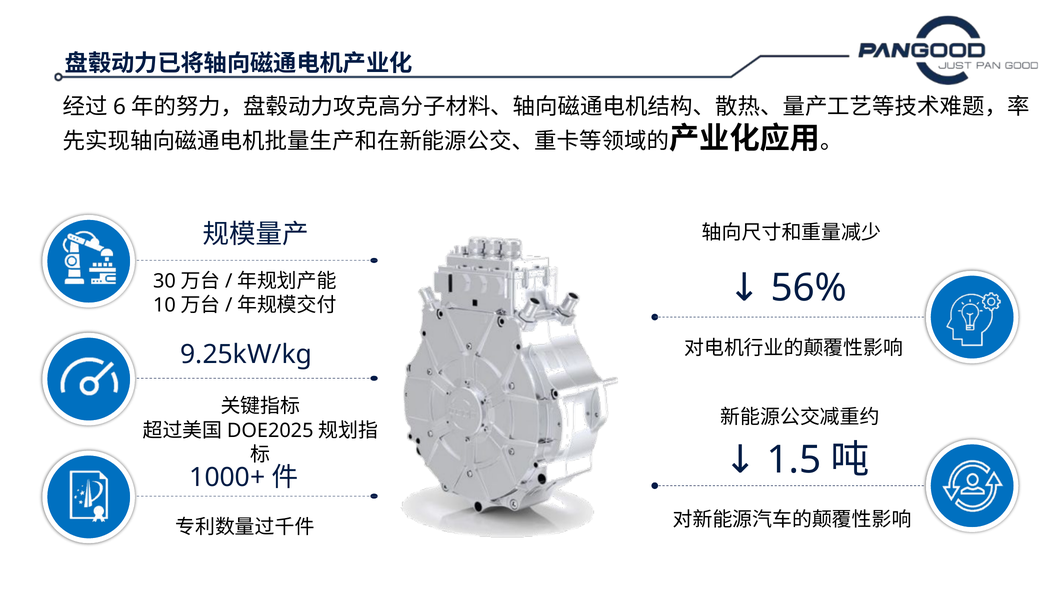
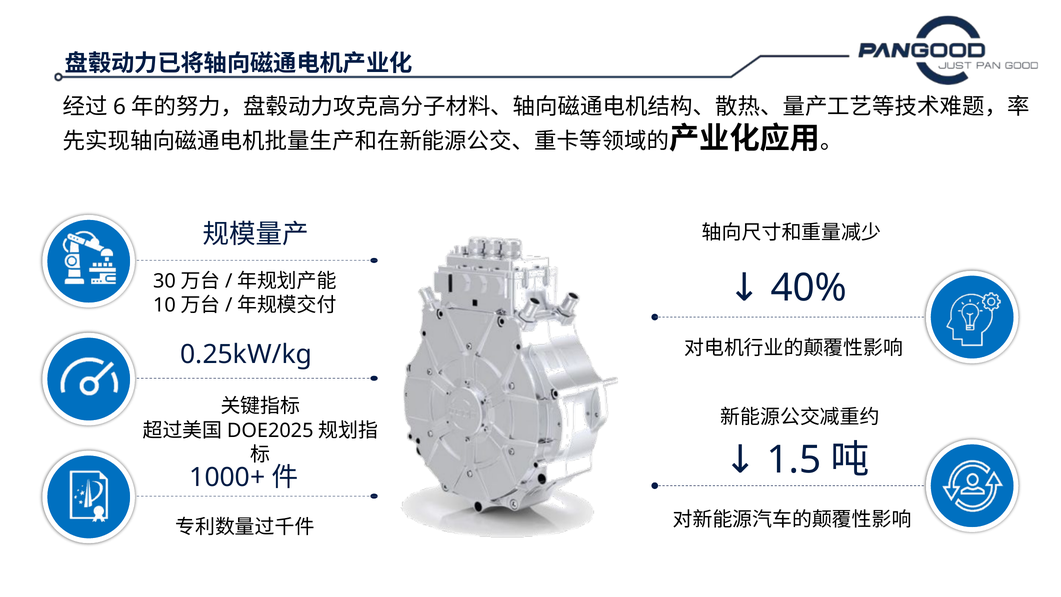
56%: 56% -> 40%
9.25kW/kg: 9.25kW/kg -> 0.25kW/kg
